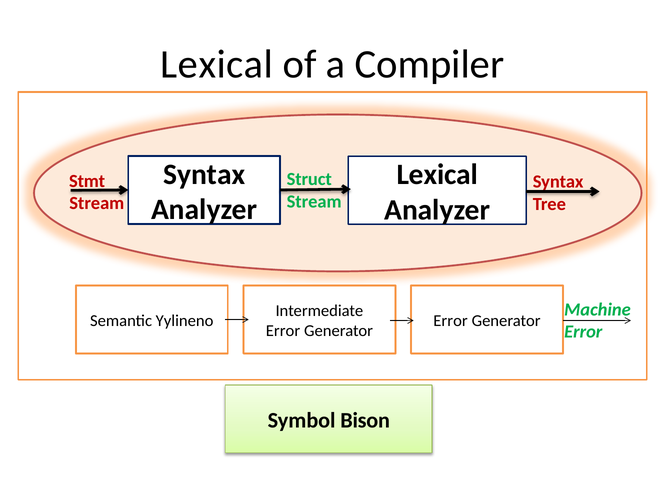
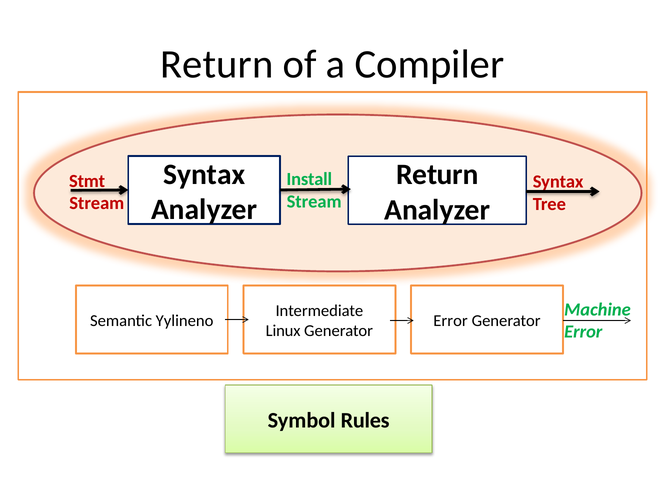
Lexical at (217, 64): Lexical -> Return
Lexical at (437, 175): Lexical -> Return
Struct: Struct -> Install
Error at (283, 331): Error -> Linux
Bison: Bison -> Rules
